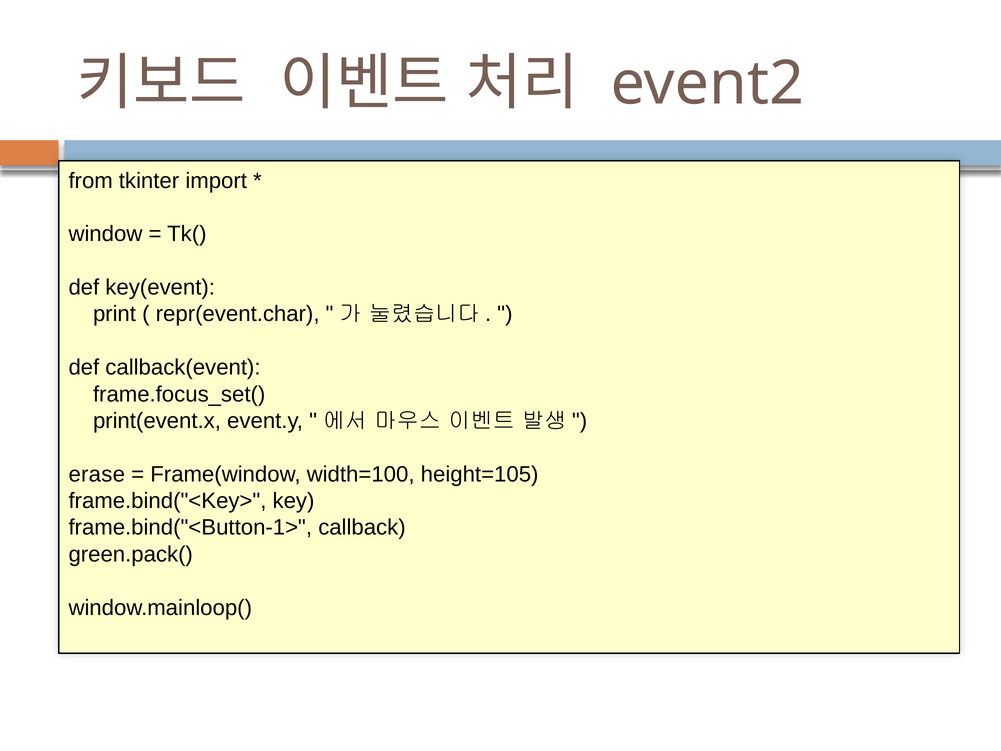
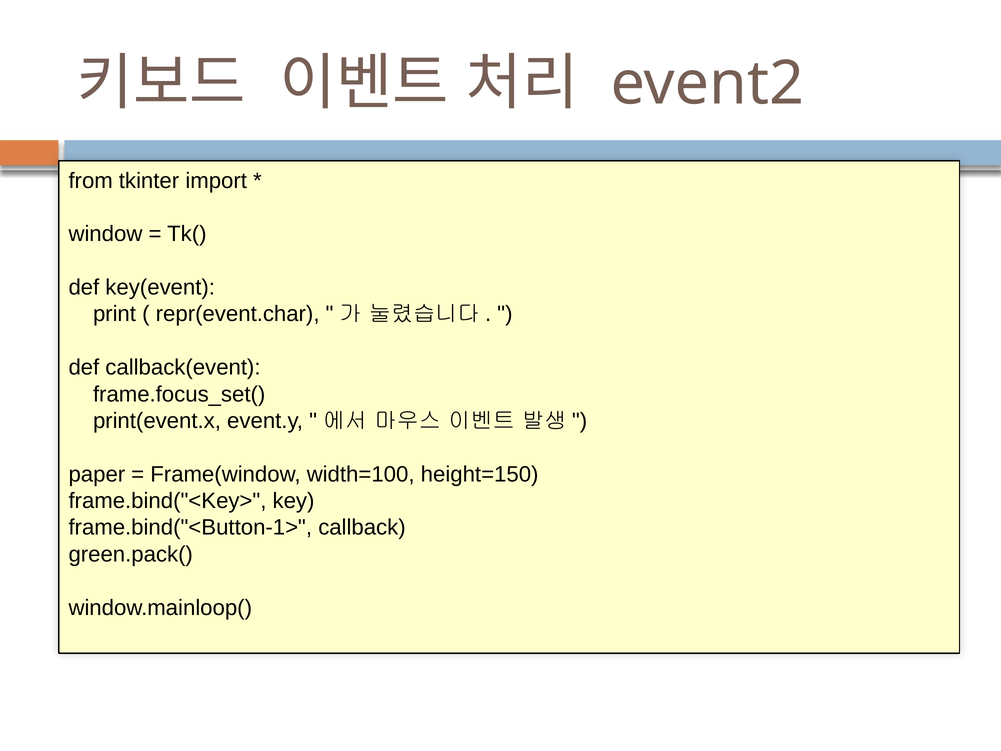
erase: erase -> paper
height=105: height=105 -> height=150
